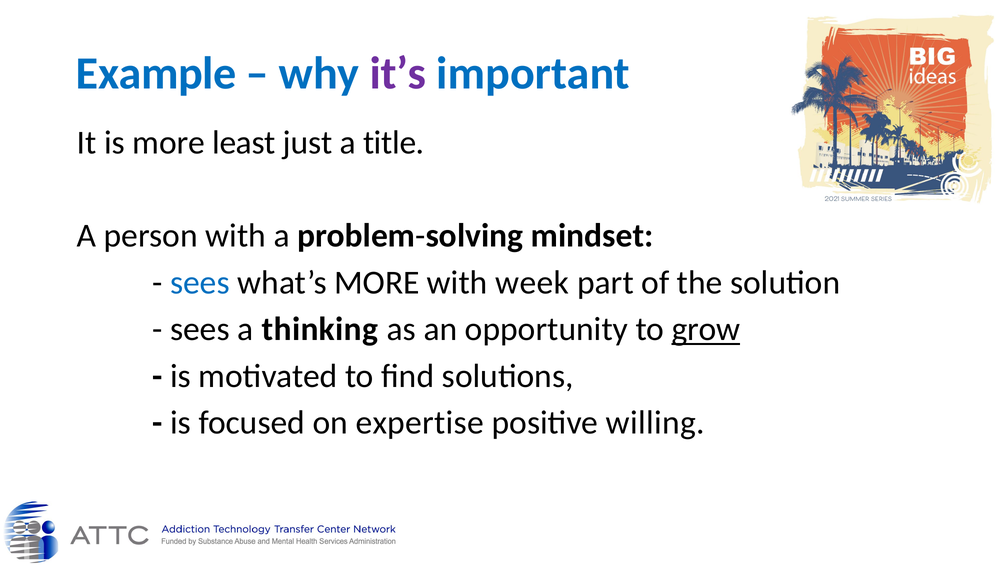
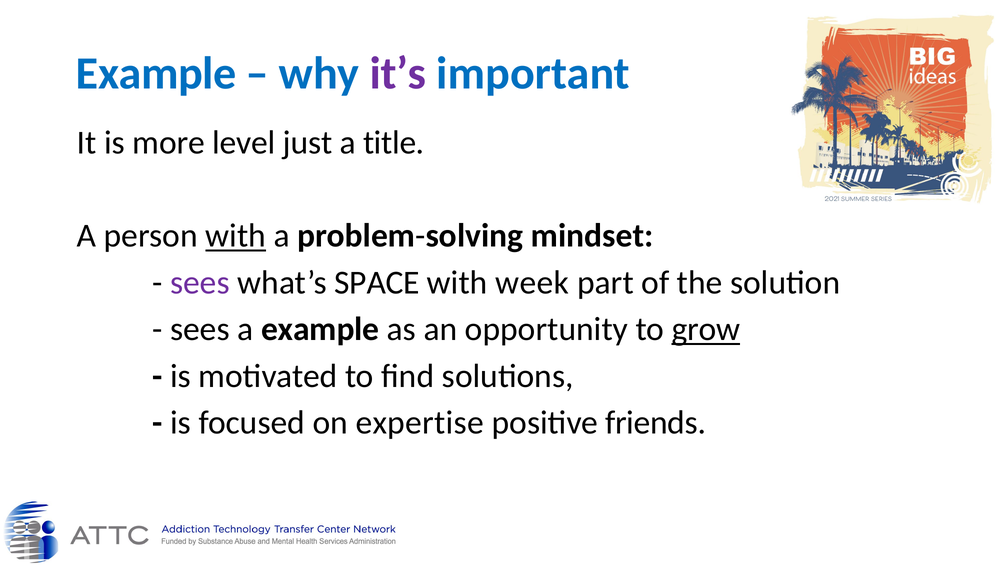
least: least -> level
with at (236, 236) underline: none -> present
sees at (200, 283) colour: blue -> purple
what’s MORE: MORE -> SPACE
a thinking: thinking -> example
willing: willing -> friends
